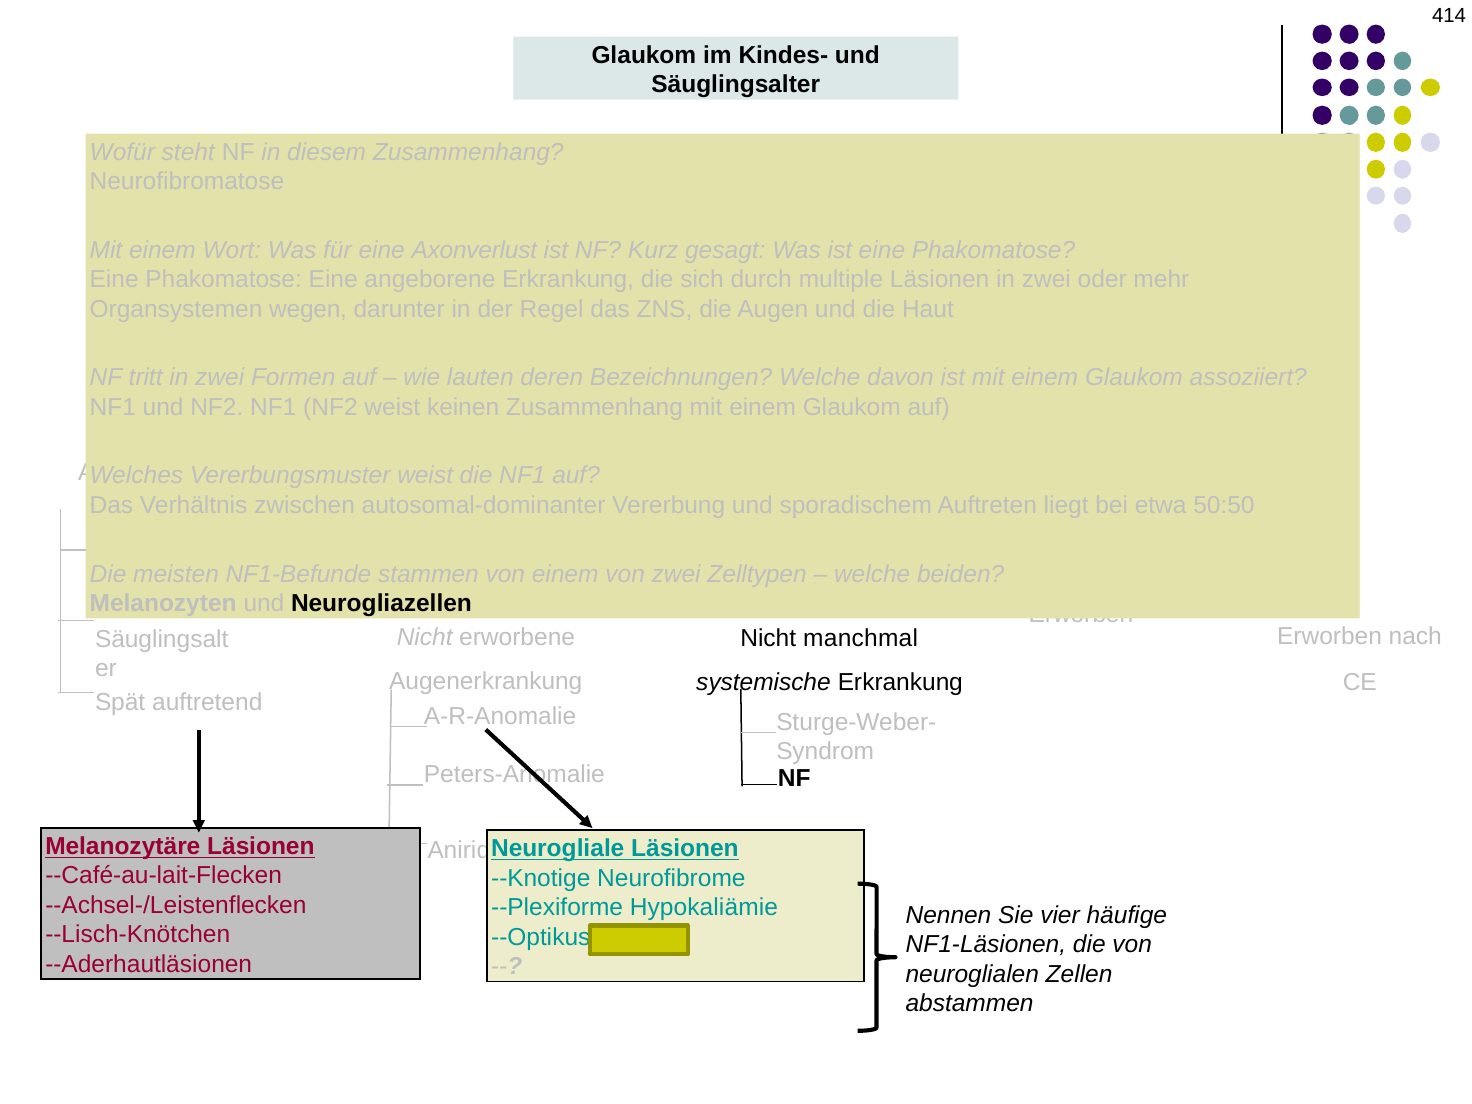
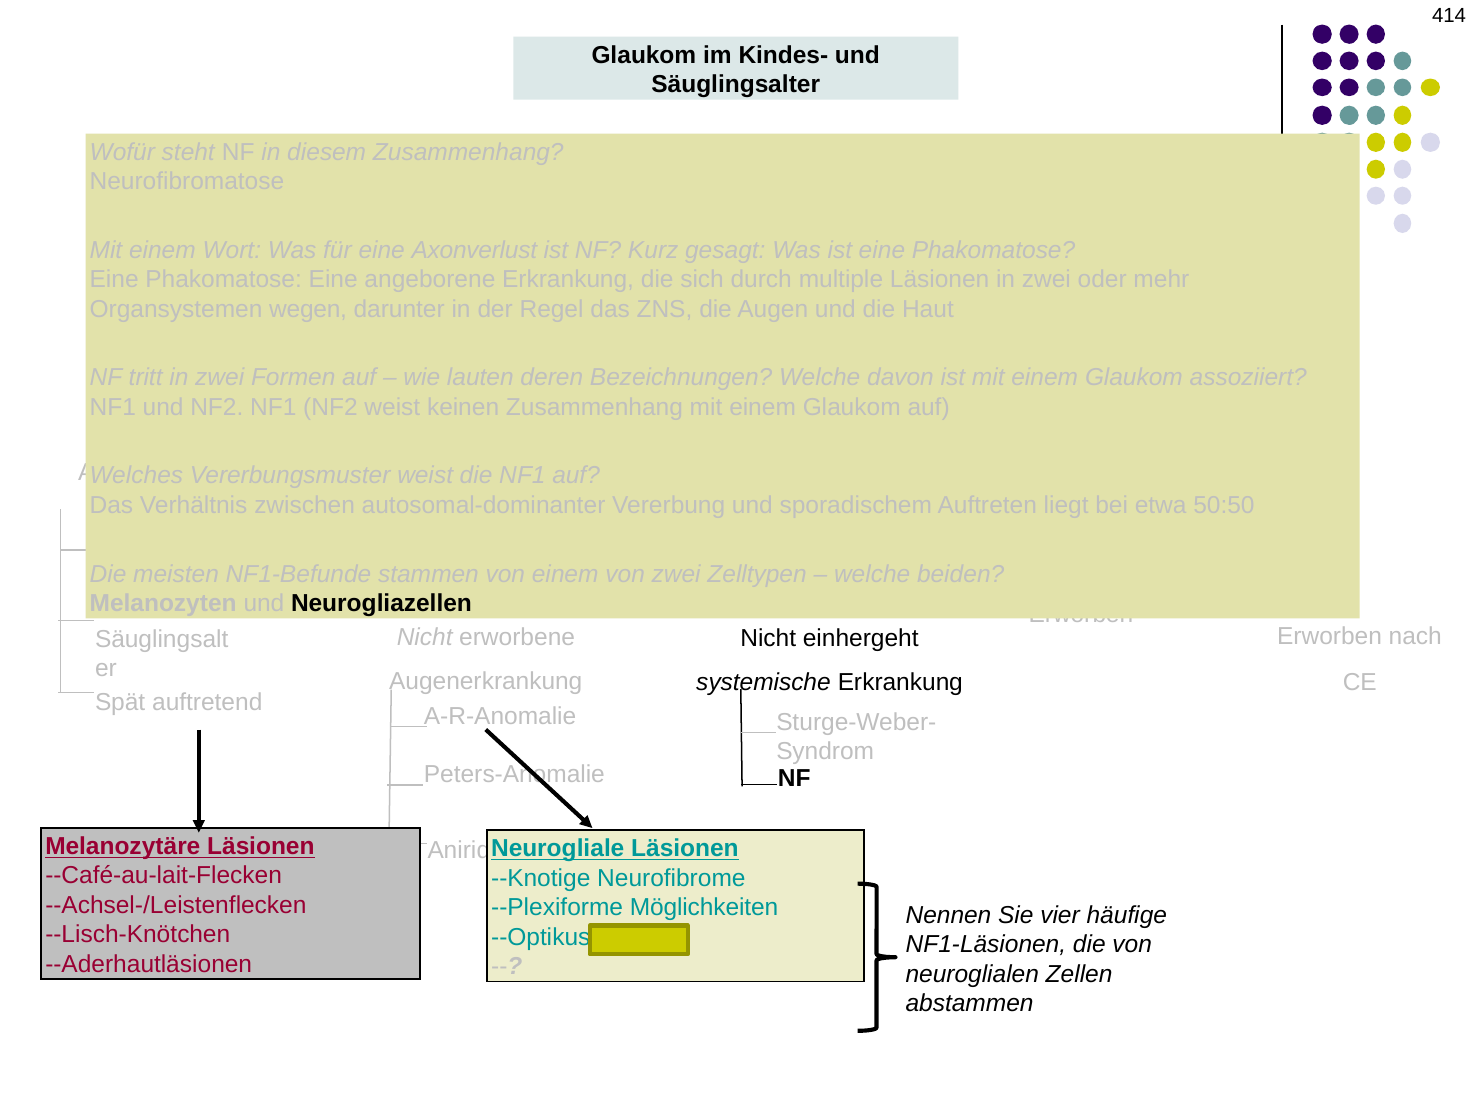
manchmal: manchmal -> einhergeht
Hypokaliämie: Hypokaliämie -> Möglichkeiten
